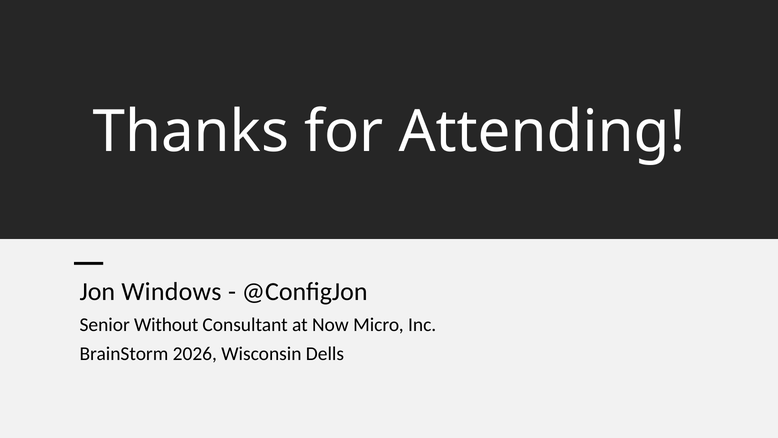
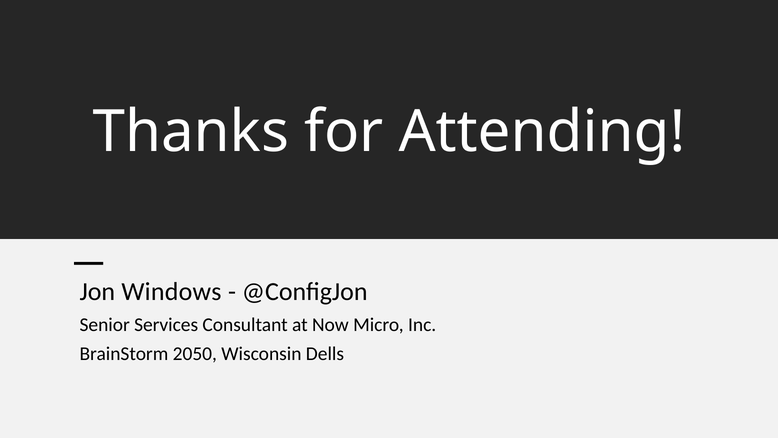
Without: Without -> Services
2026: 2026 -> 2050
